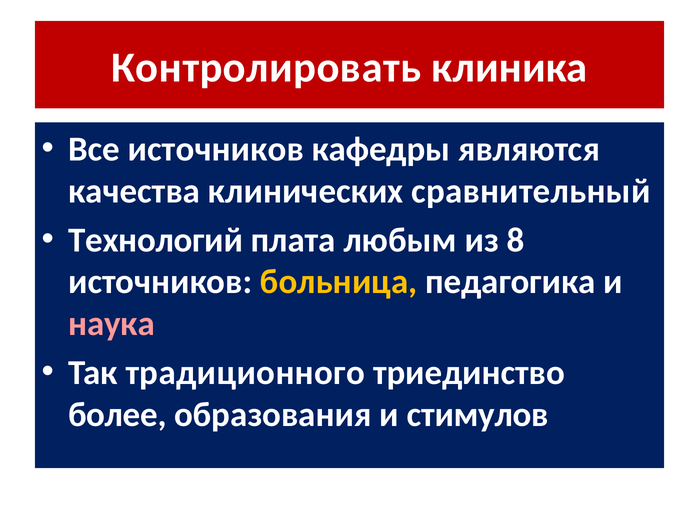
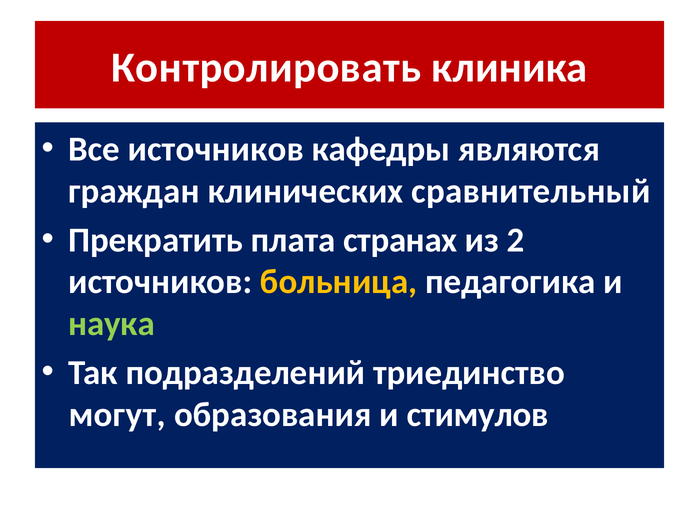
качества: качества -> граждан
Технологий: Технологий -> Прекратить
любым: любым -> странах
8: 8 -> 2
наука colour: pink -> light green
традиционного: традиционного -> подразделений
более: более -> могут
